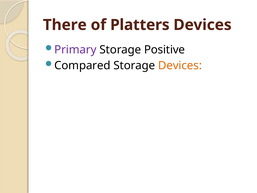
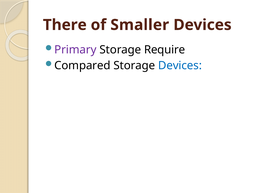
Platters: Platters -> Smaller
Positive: Positive -> Require
Devices at (180, 65) colour: orange -> blue
